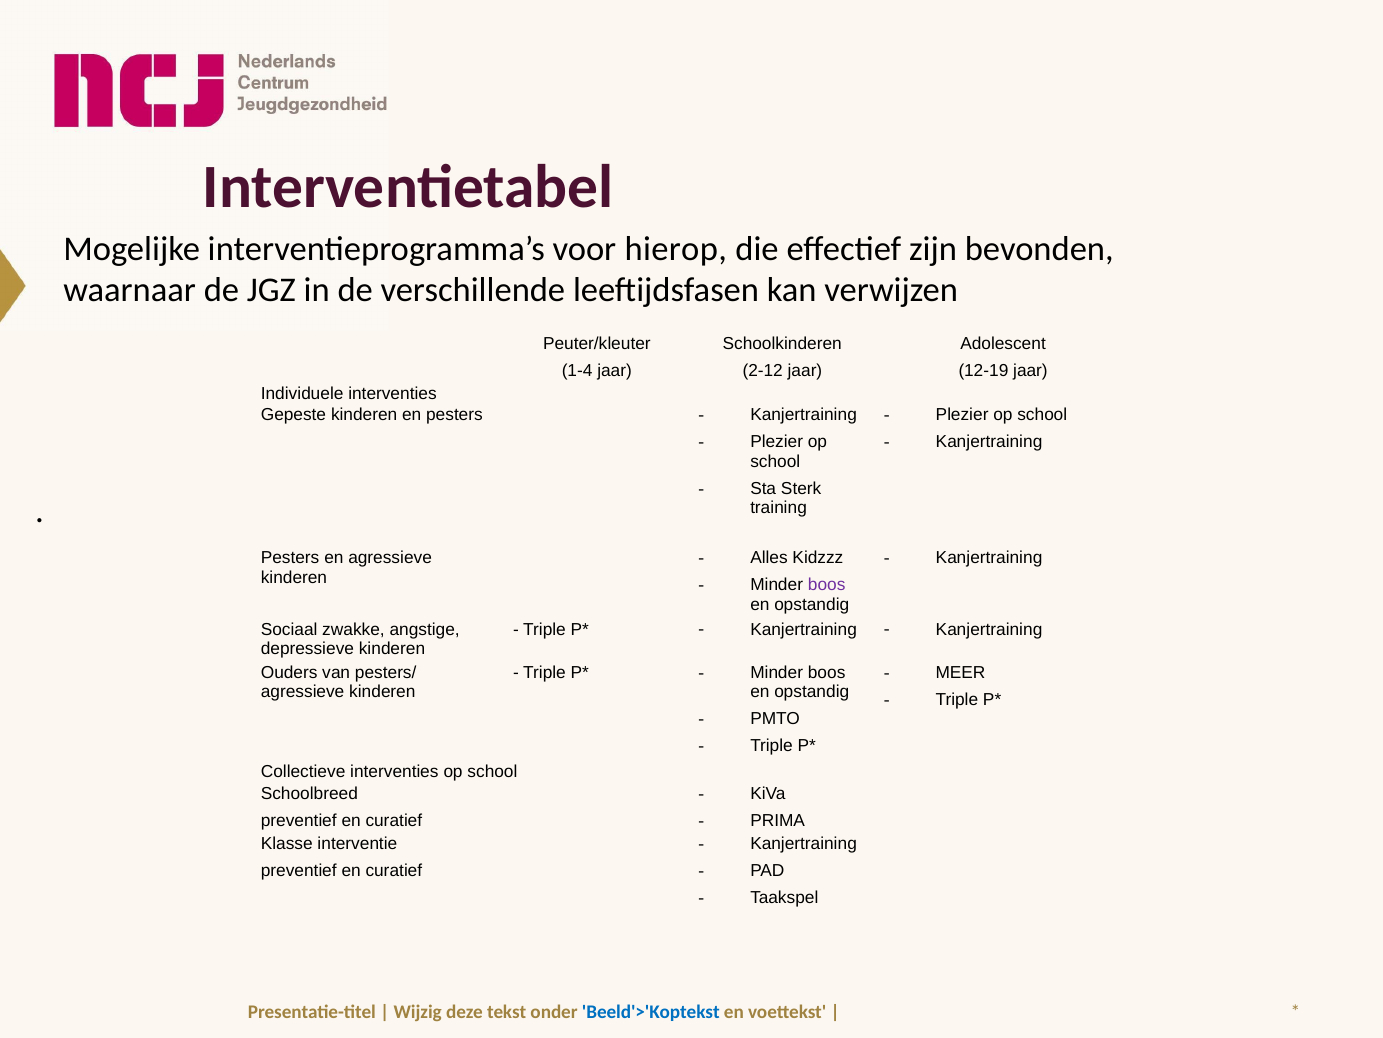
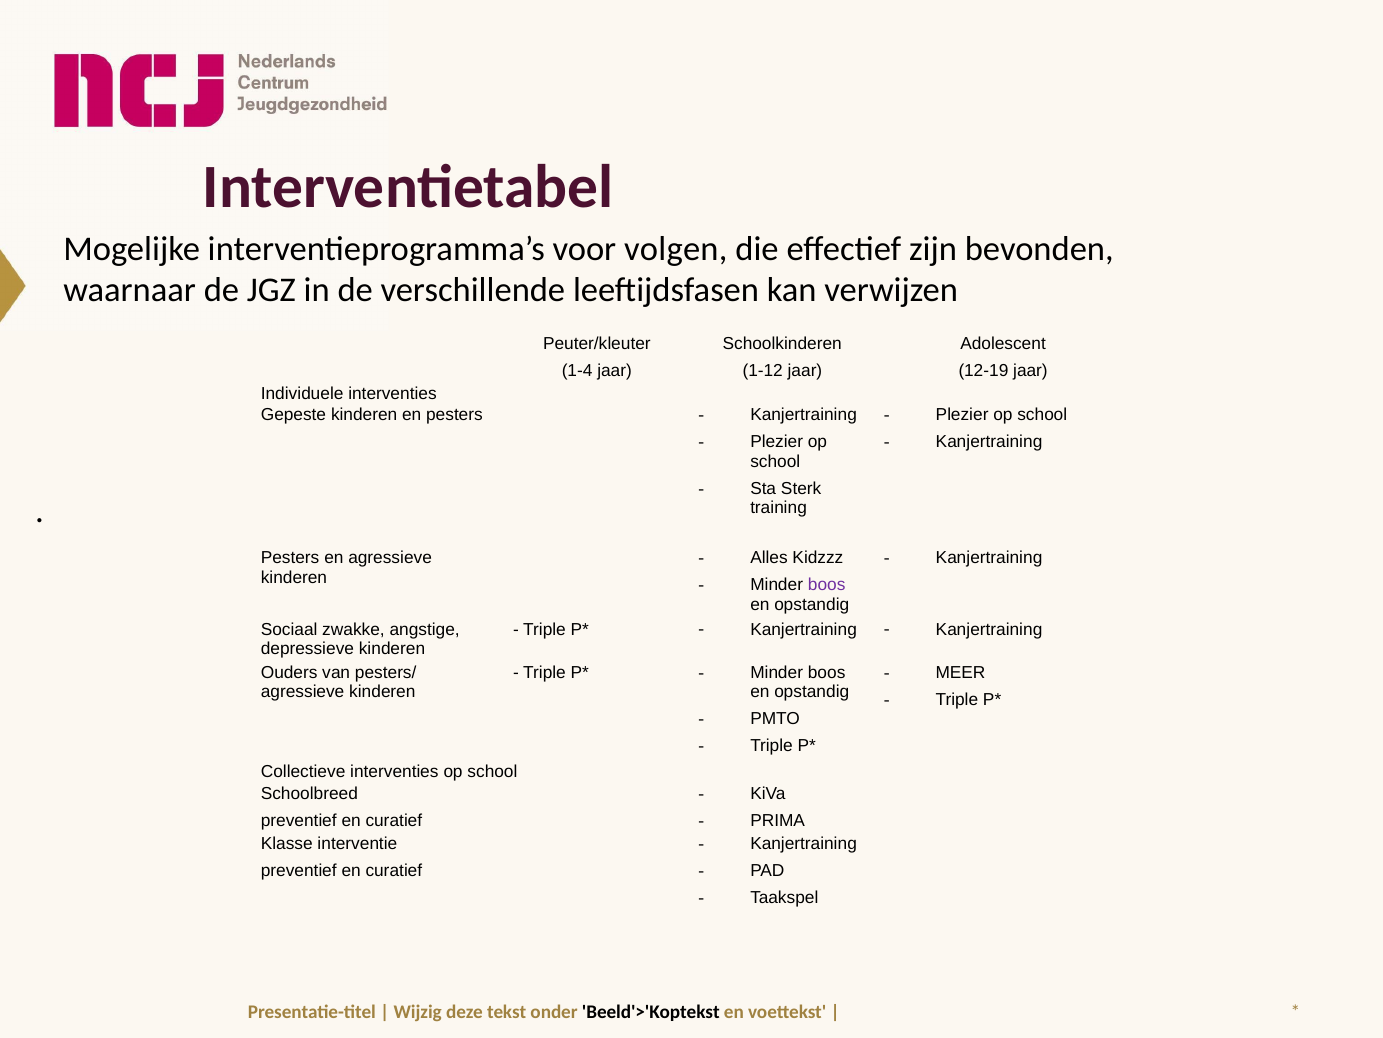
hierop: hierop -> volgen
2-12: 2-12 -> 1-12
Beeld'>'Koptekst colour: blue -> black
